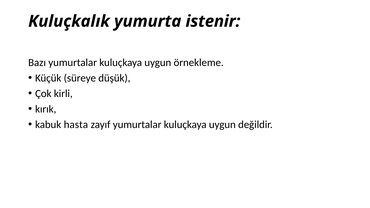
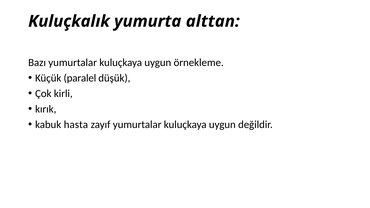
istenir: istenir -> alttan
süreye: süreye -> paralel
